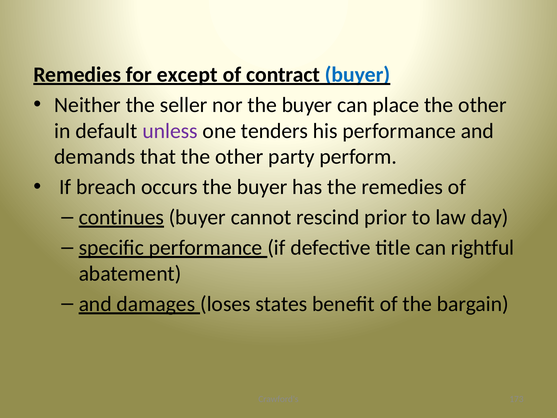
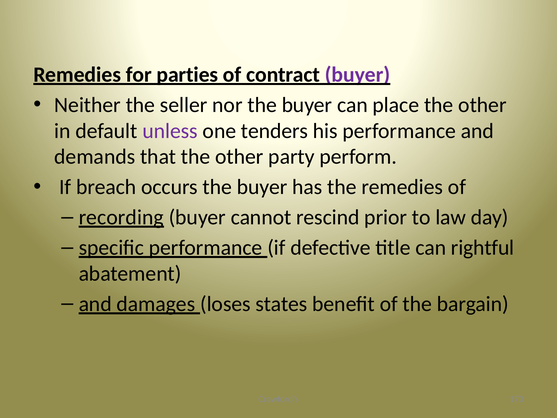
except: except -> parties
buyer at (357, 75) colour: blue -> purple
continues: continues -> recording
